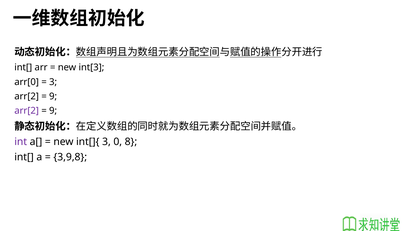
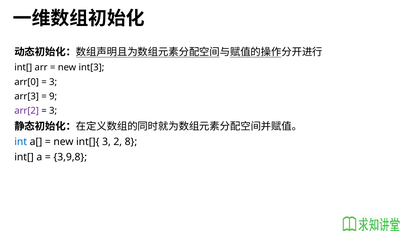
arr[2 at (27, 96): arr[2 -> arr[3
9 at (53, 111): 9 -> 3
int colour: purple -> blue
0: 0 -> 2
